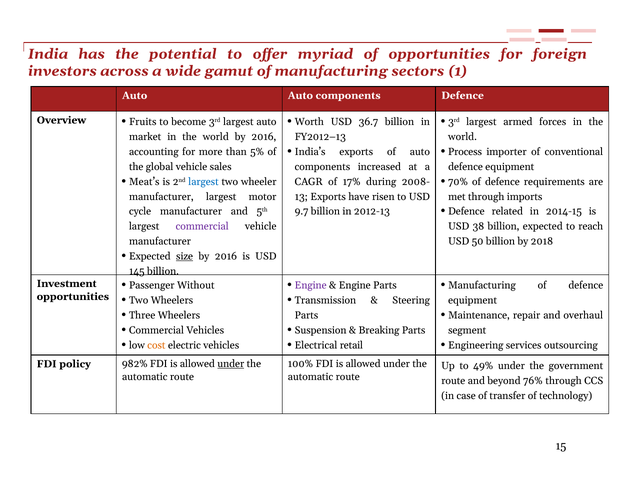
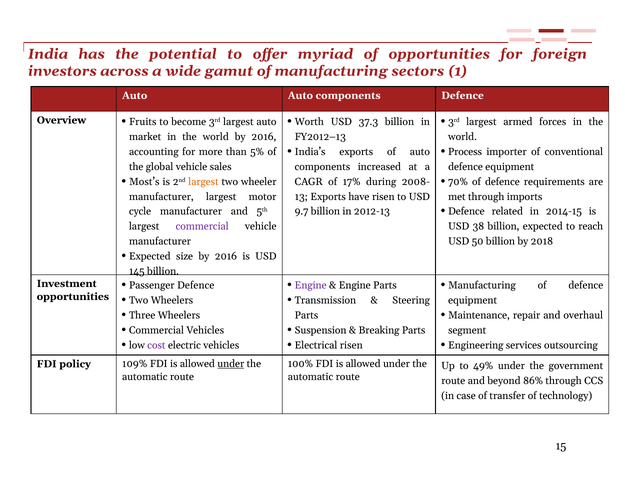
36.7: 36.7 -> 37.3
Meat’s: Meat’s -> Most’s
largest at (204, 182) colour: blue -> orange
size underline: present -> none
Passenger Without: Without -> Defence
cost colour: orange -> purple
Electrical retail: retail -> risen
982%: 982% -> 109%
76%: 76% -> 86%
